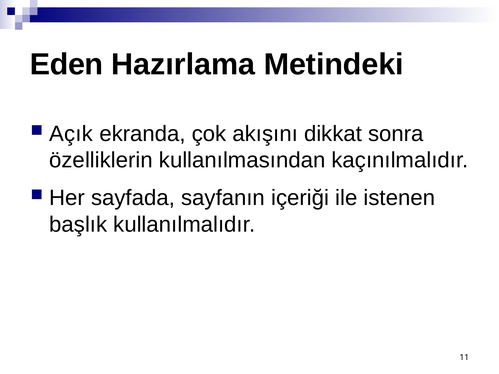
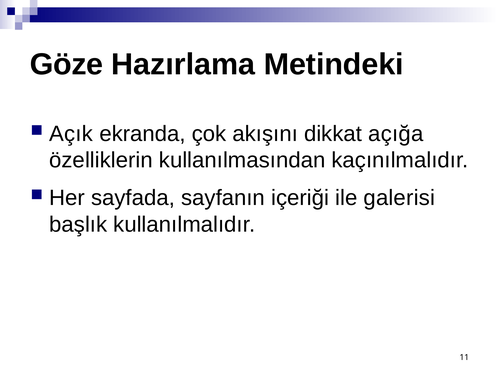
Eden: Eden -> Göze
sonra: sonra -> açığa
istenen: istenen -> galerisi
